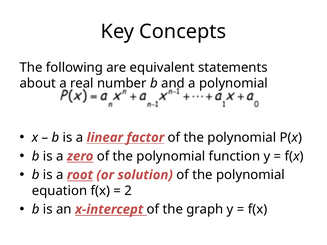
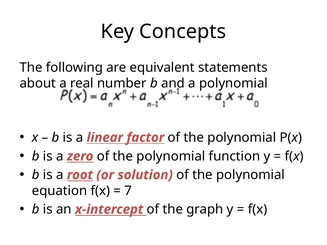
2: 2 -> 7
